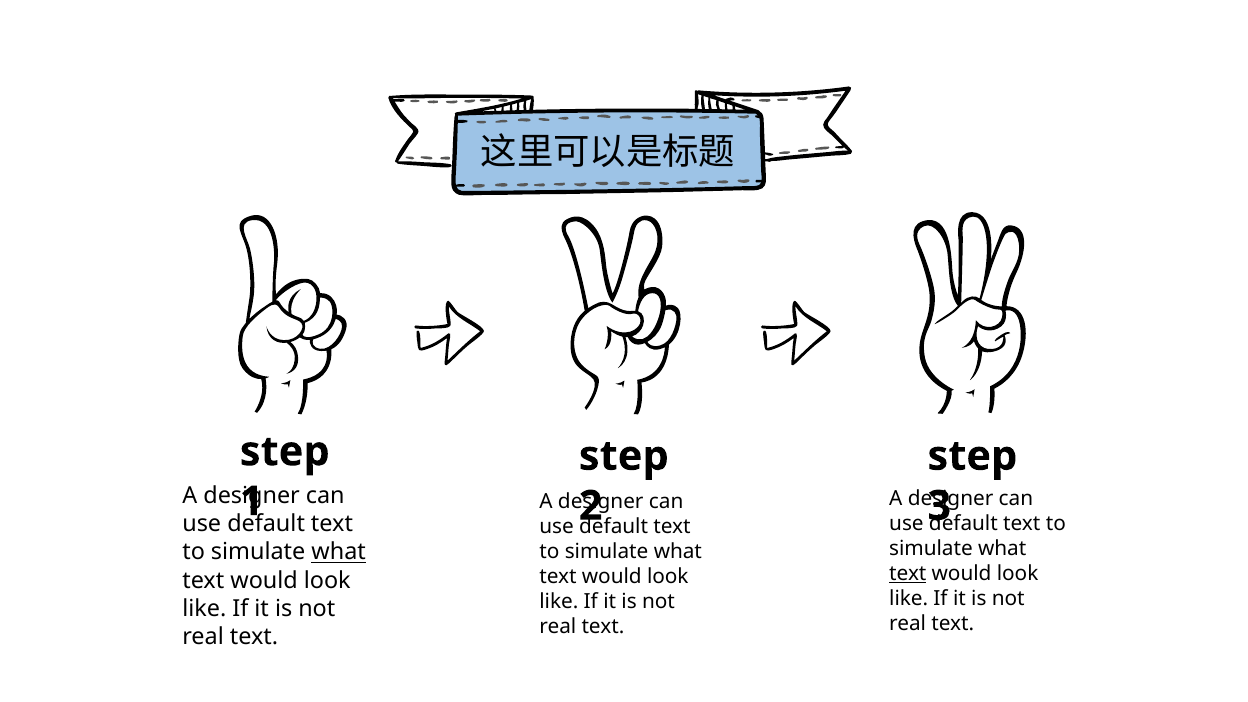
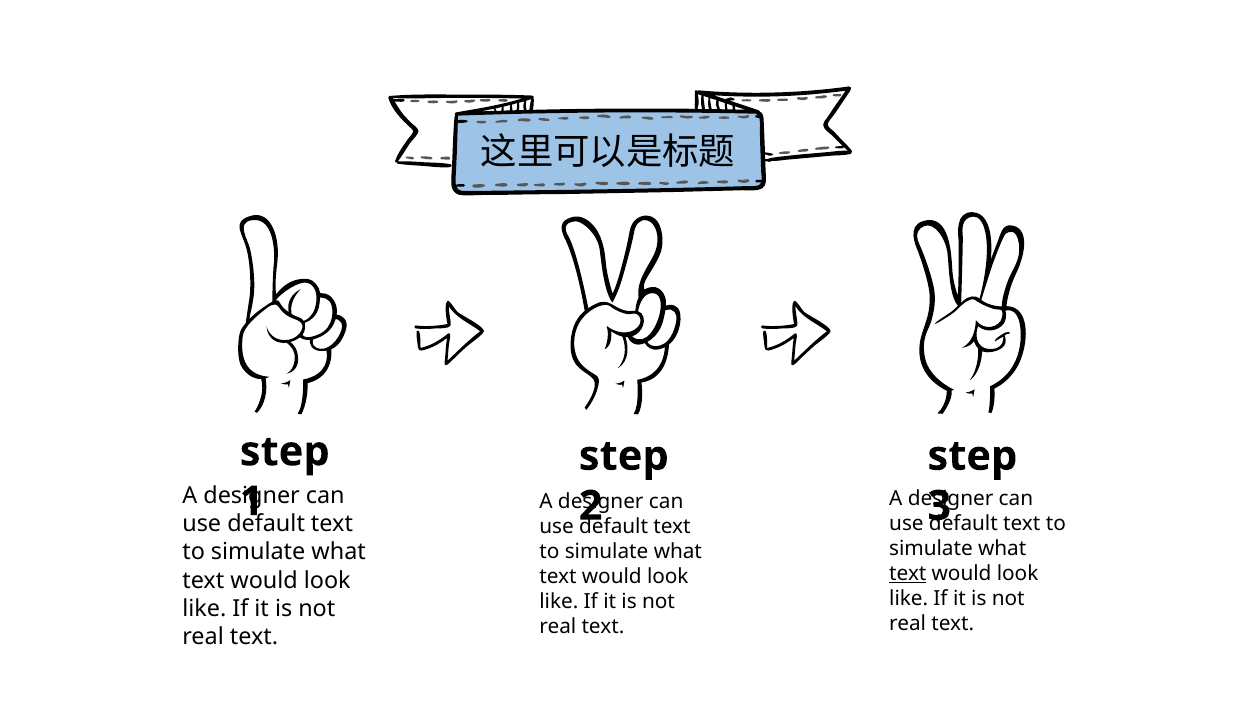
what at (339, 552) underline: present -> none
